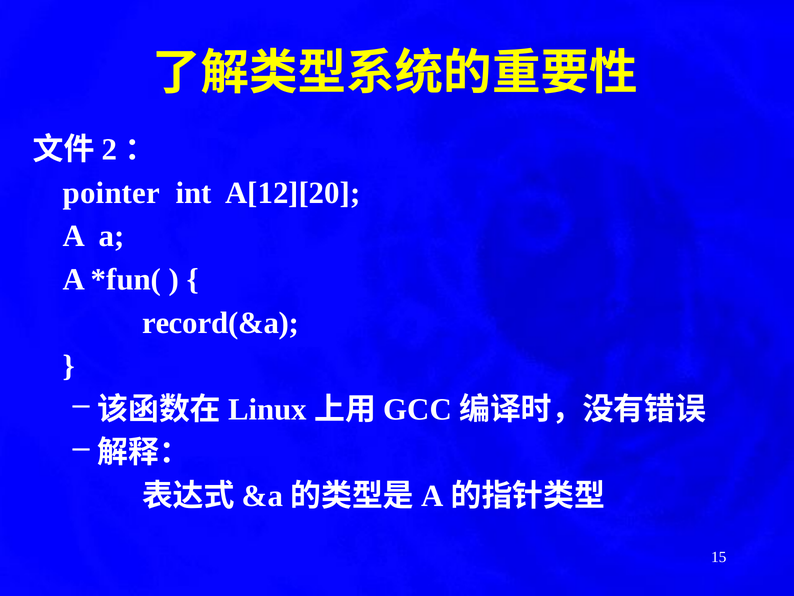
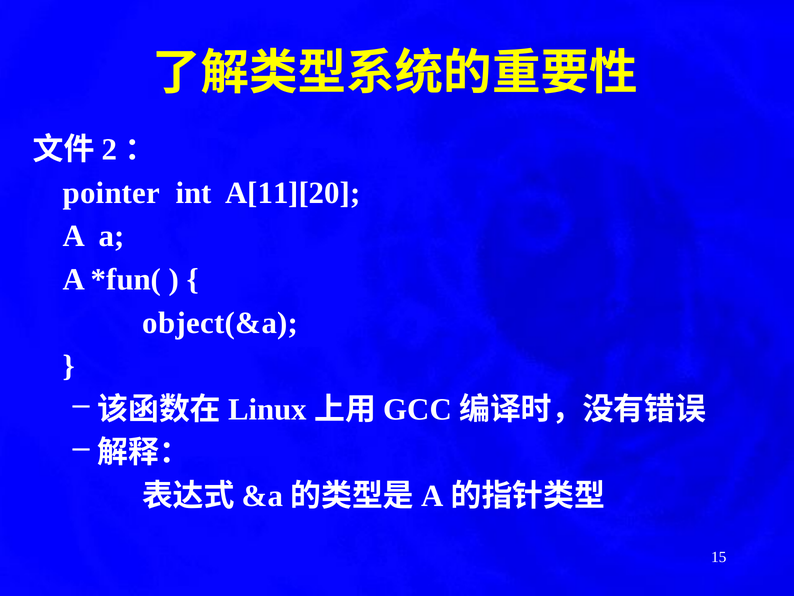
A[12][20: A[12][20 -> A[11][20
record(&a: record(&a -> object(&a
